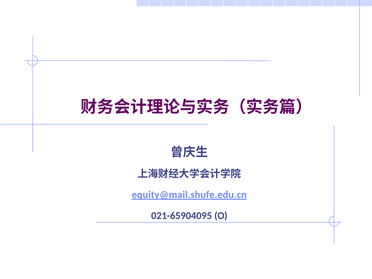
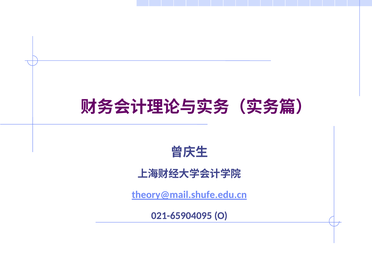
equity@mail.shufe.edu.cn: equity@mail.shufe.edu.cn -> theory@mail.shufe.edu.cn
